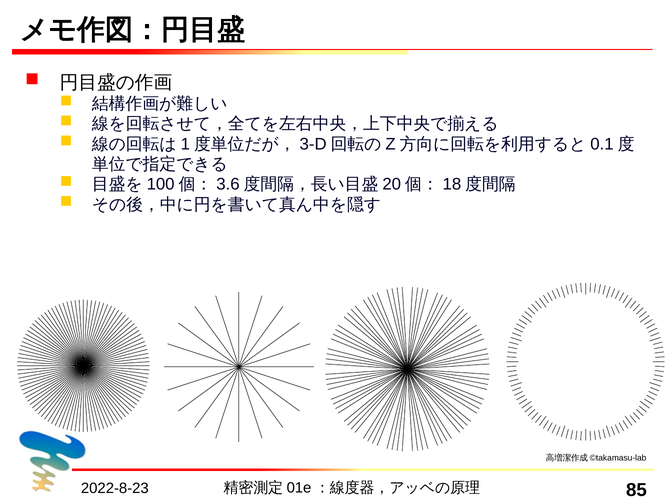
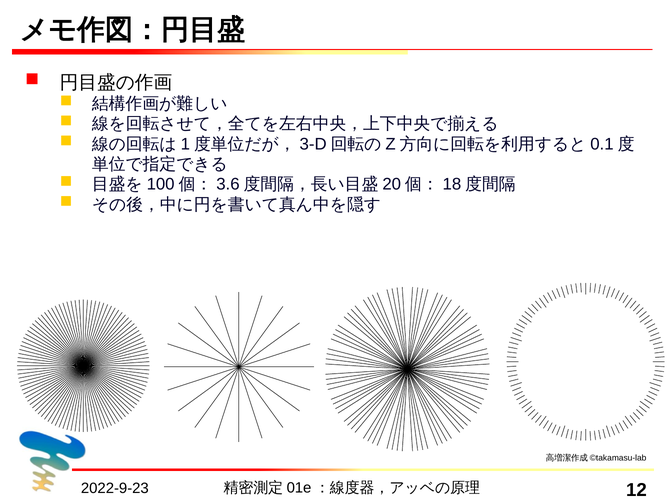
2022-8-23: 2022-8-23 -> 2022-9-23
85: 85 -> 12
